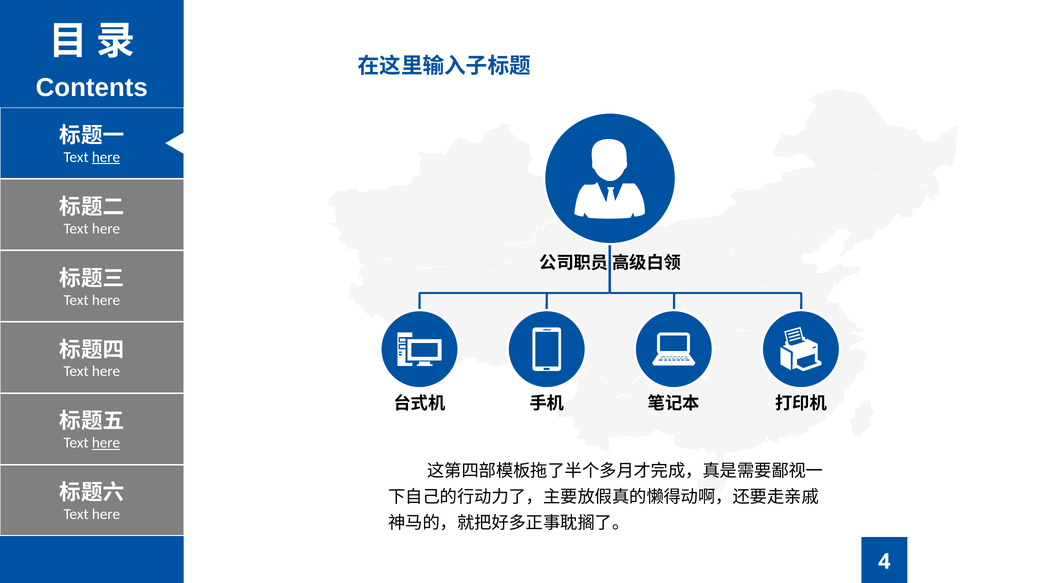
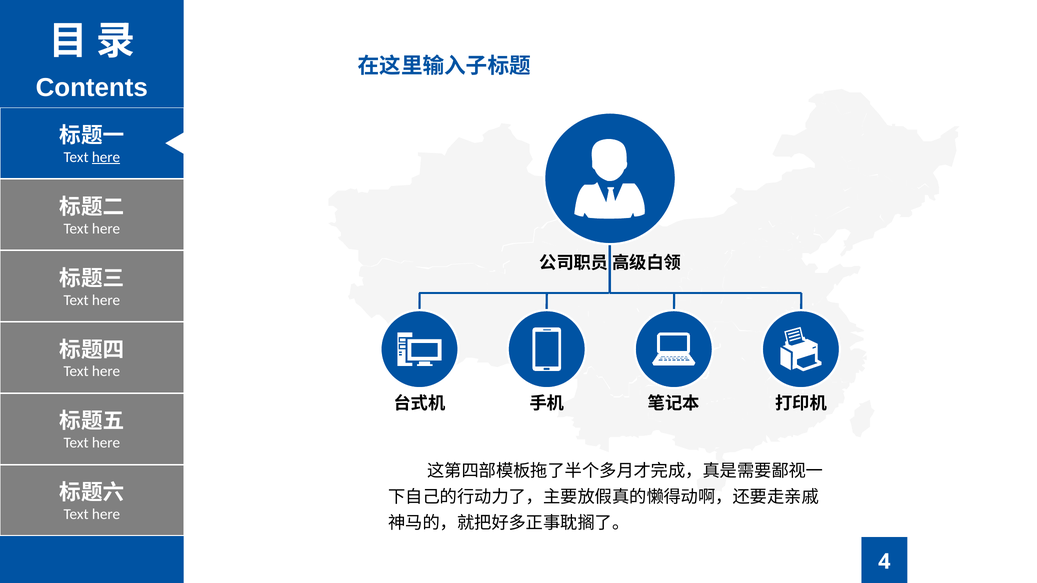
here at (106, 443) underline: present -> none
